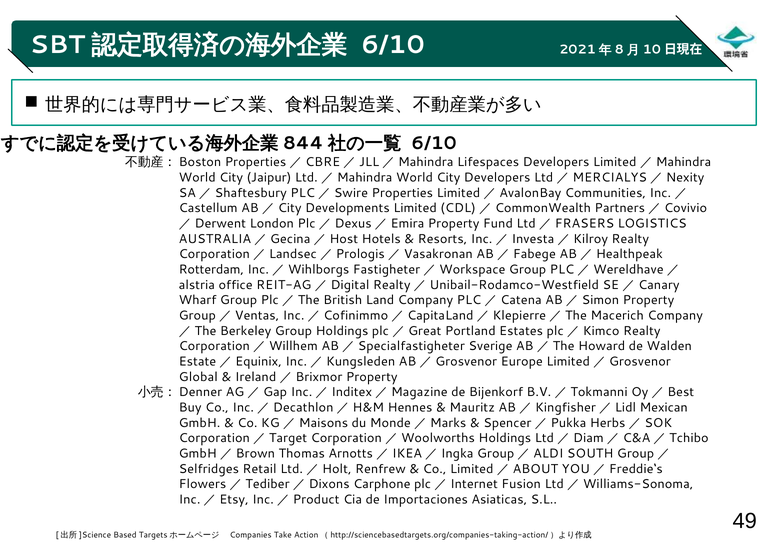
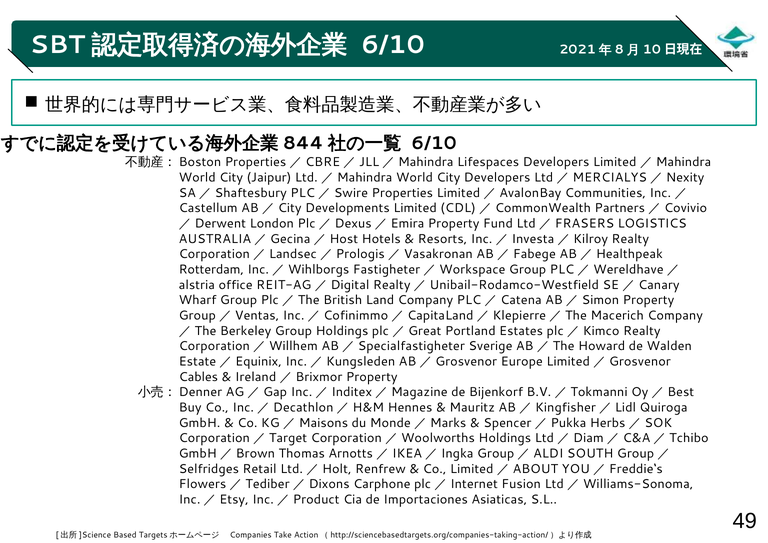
Global: Global -> Cables
Mexican: Mexican -> Quiroga
